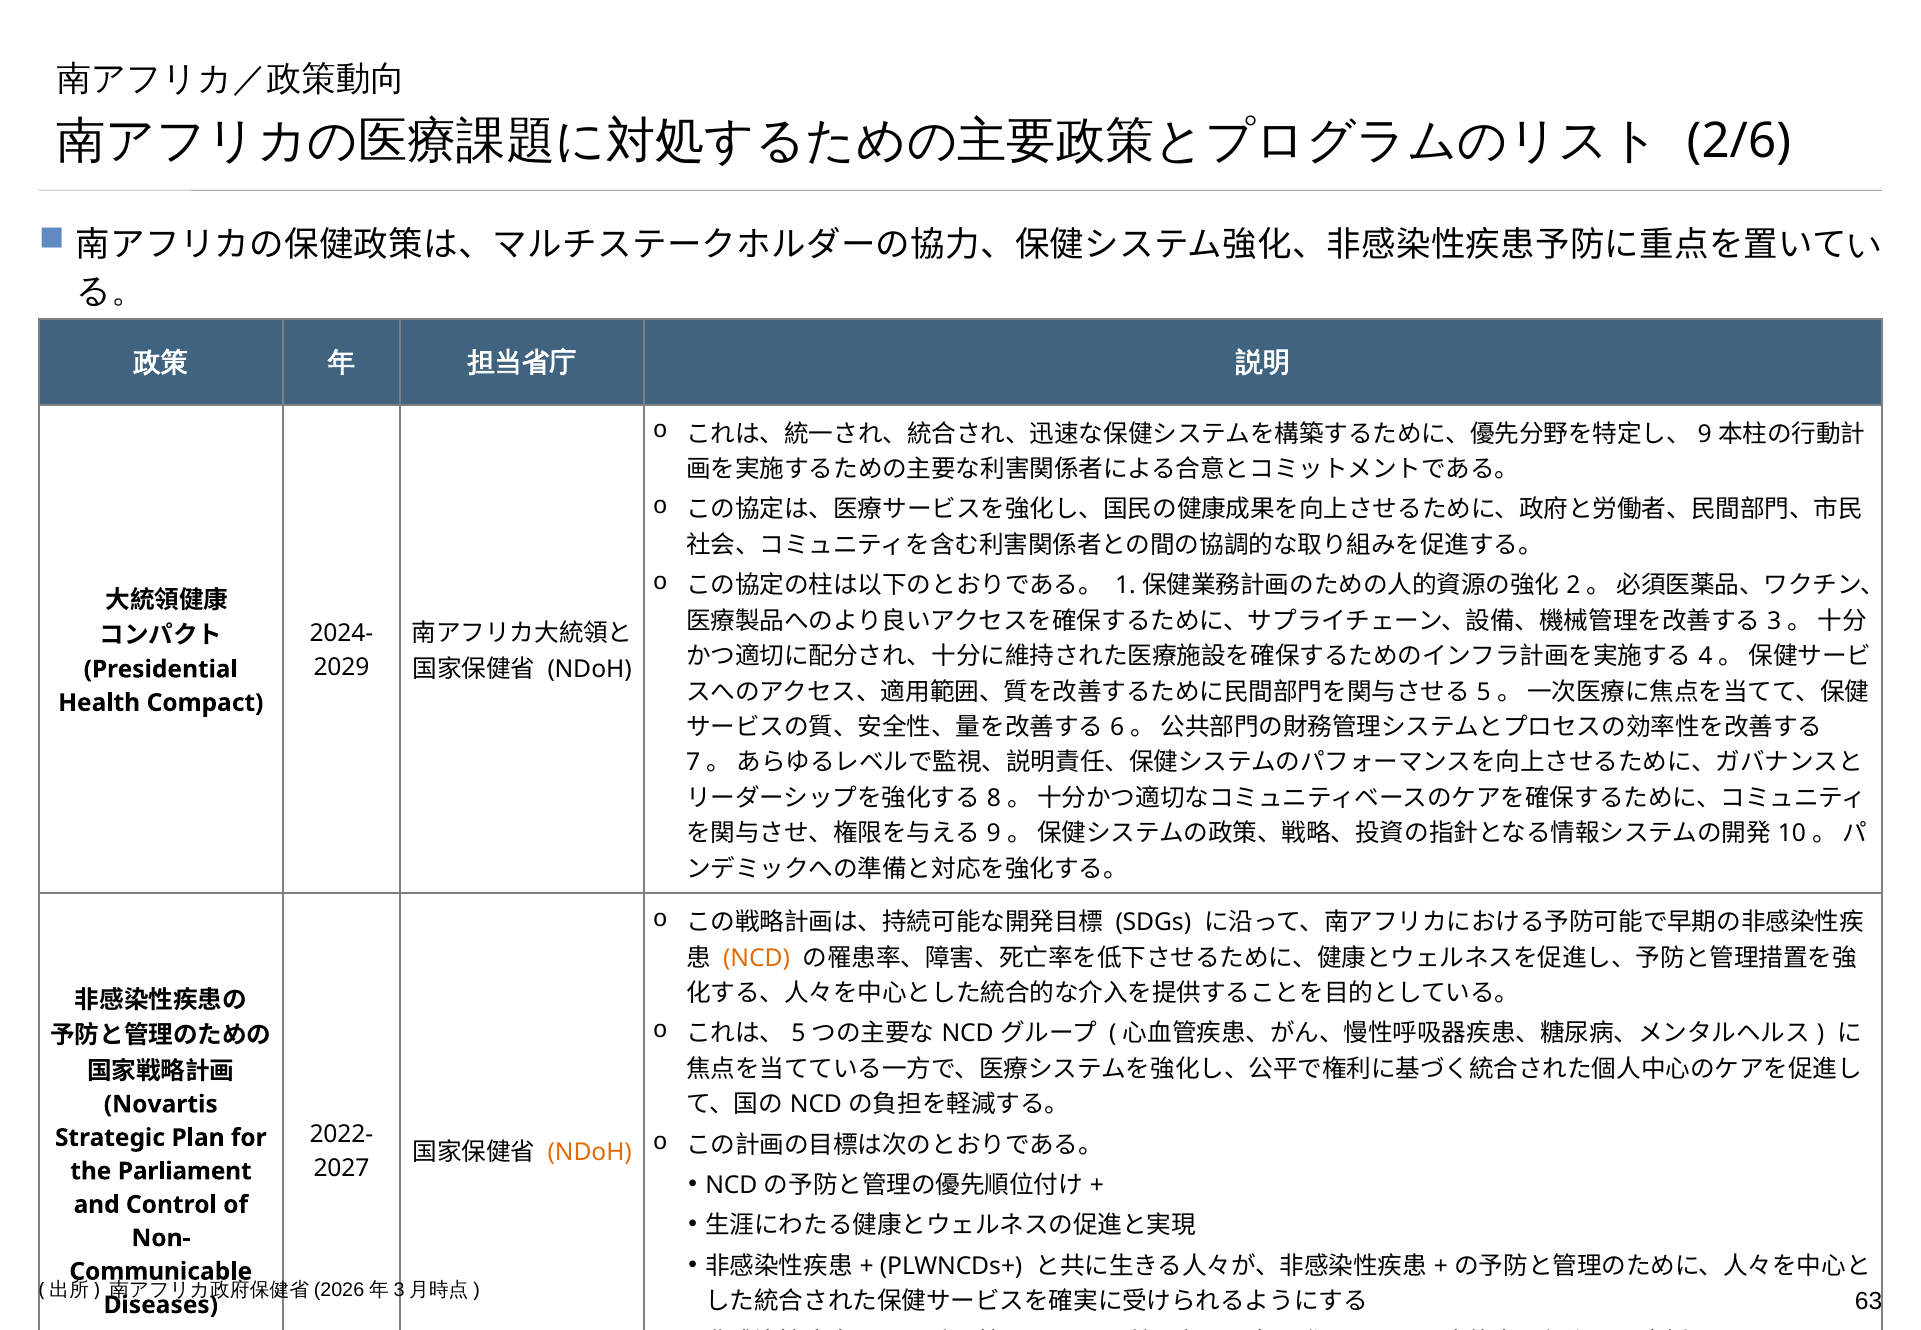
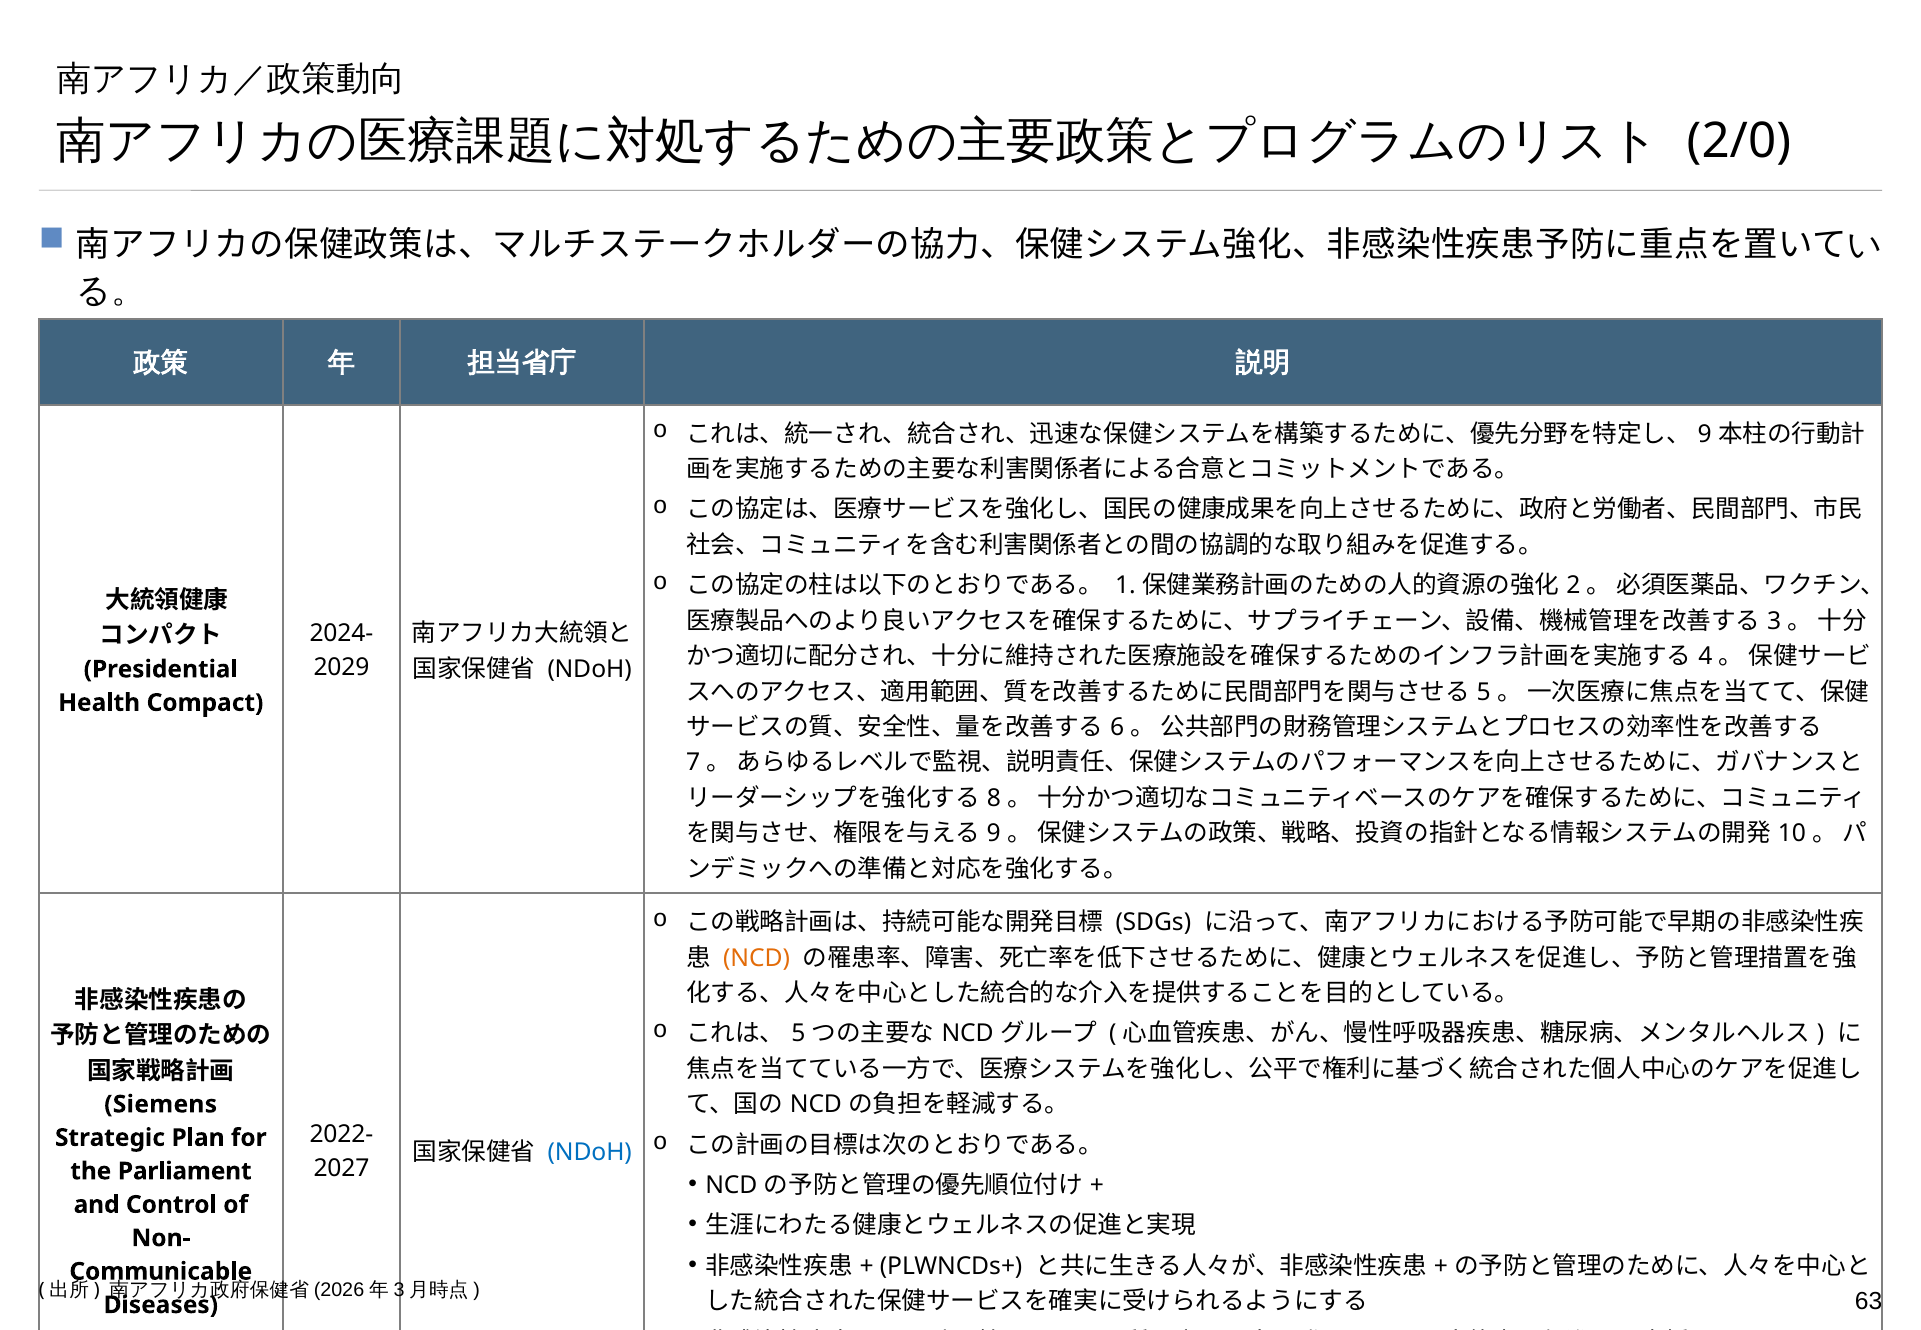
2/6: 2/6 -> 2/0
Novartis: Novartis -> Siemens
NDoH at (590, 1152) colour: orange -> blue
